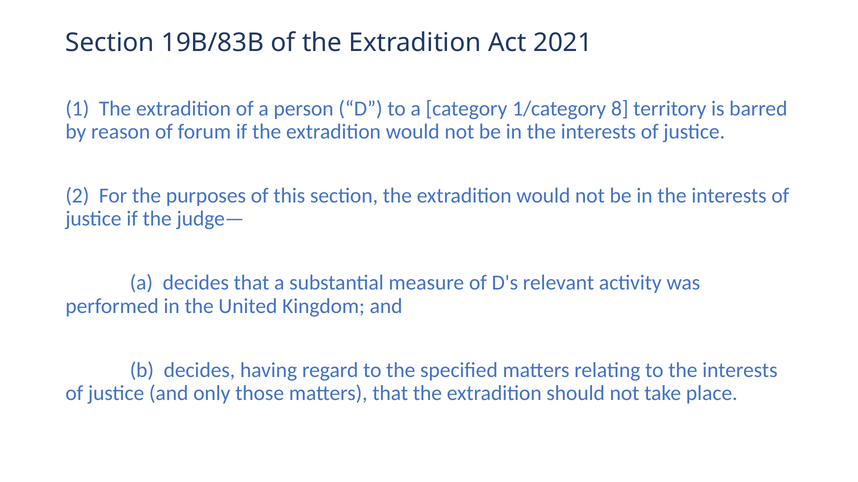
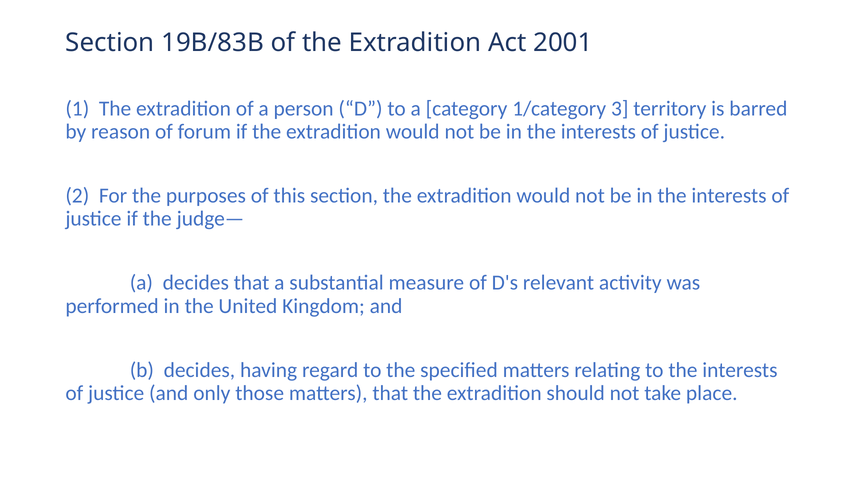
2021: 2021 -> 2001
8: 8 -> 3
